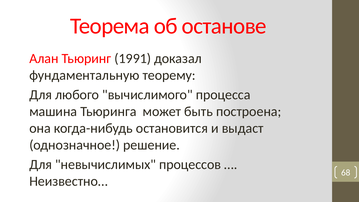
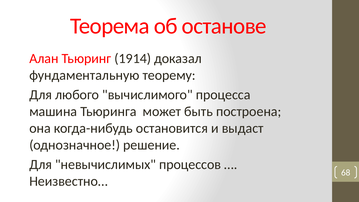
1991: 1991 -> 1914
